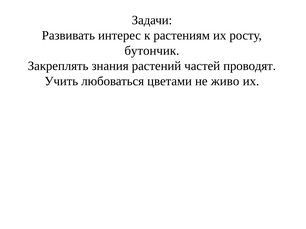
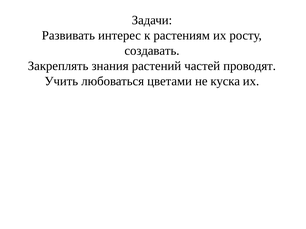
бутончик: бутончик -> создавать
живо: живо -> куска
